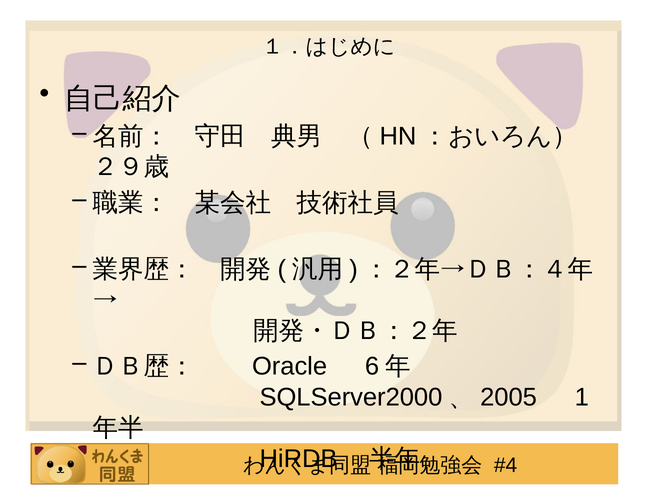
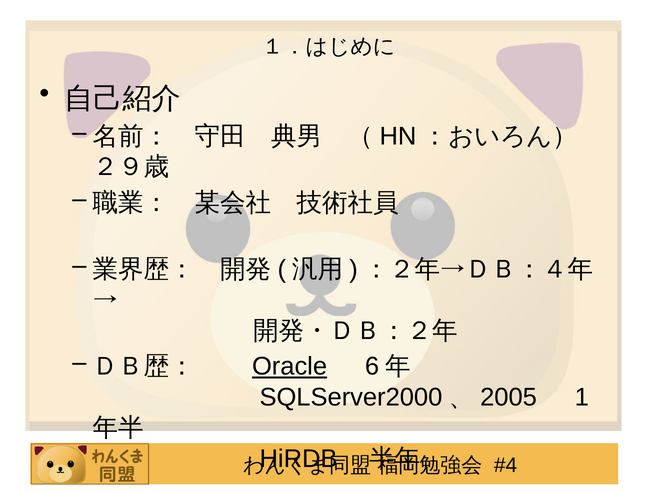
Oracle underline: none -> present
